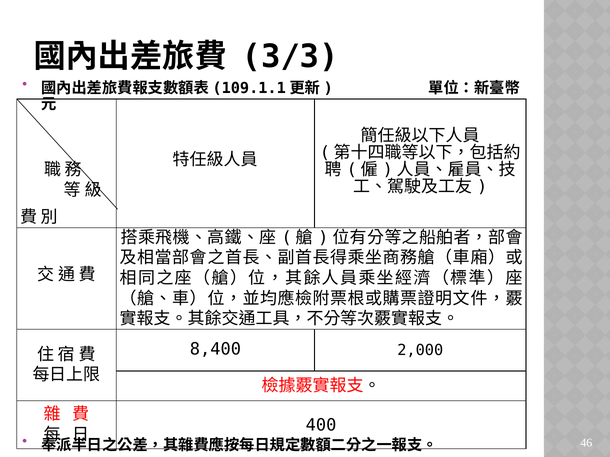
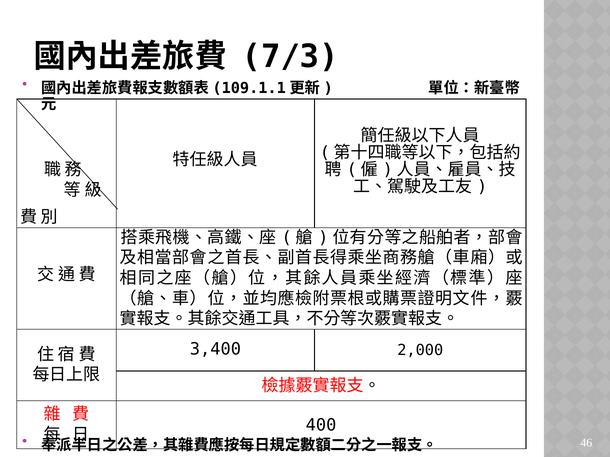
3/3: 3/3 -> 7/3
8,400: 8,400 -> 3,400
